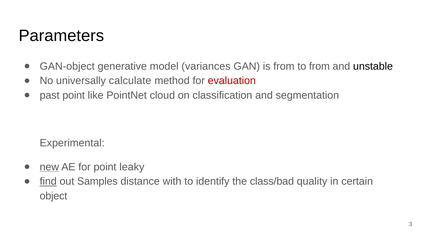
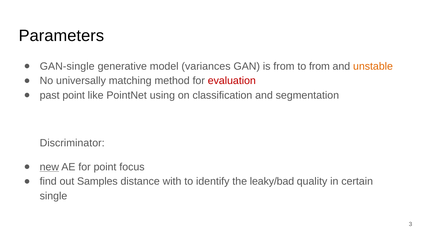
GAN-object: GAN-object -> GAN-single
unstable colour: black -> orange
calculate: calculate -> matching
cloud: cloud -> using
Experimental: Experimental -> Discriminator
leaky: leaky -> focus
find underline: present -> none
class/bad: class/bad -> leaky/bad
object: object -> single
